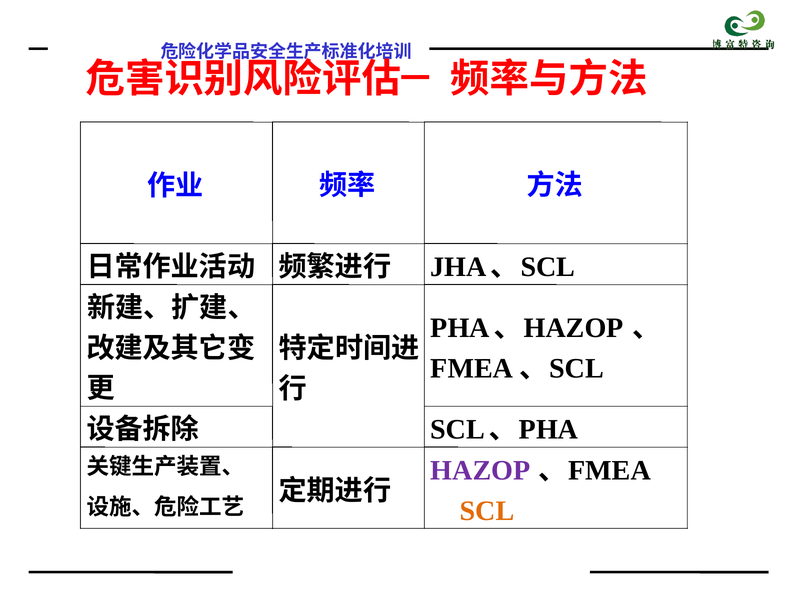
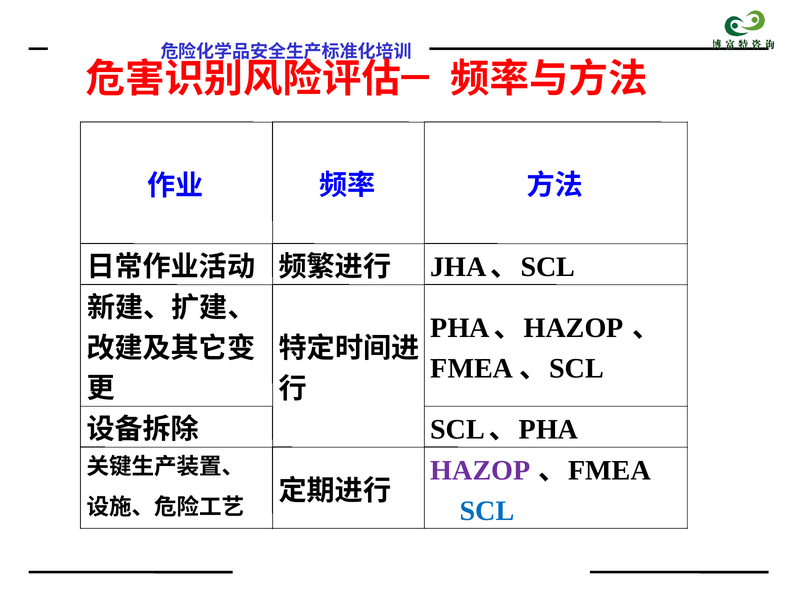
SCL colour: orange -> blue
